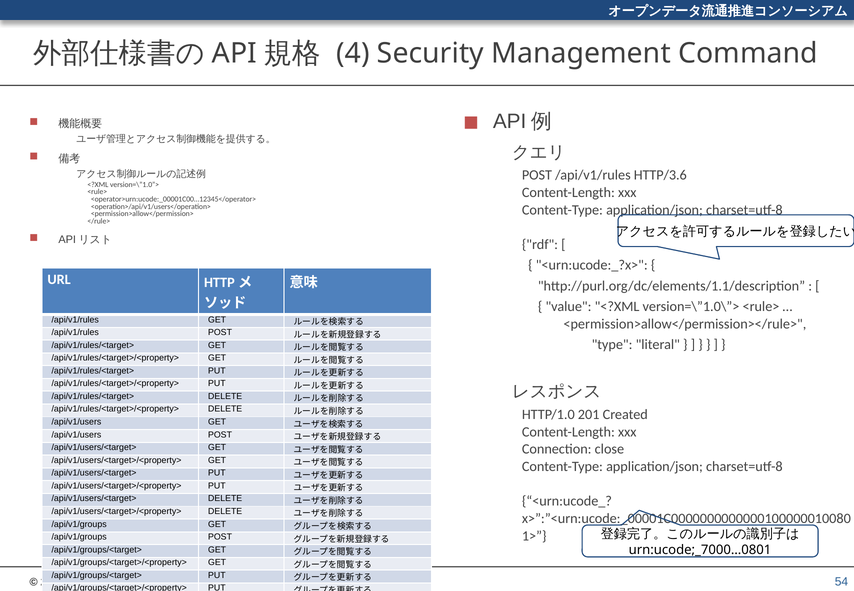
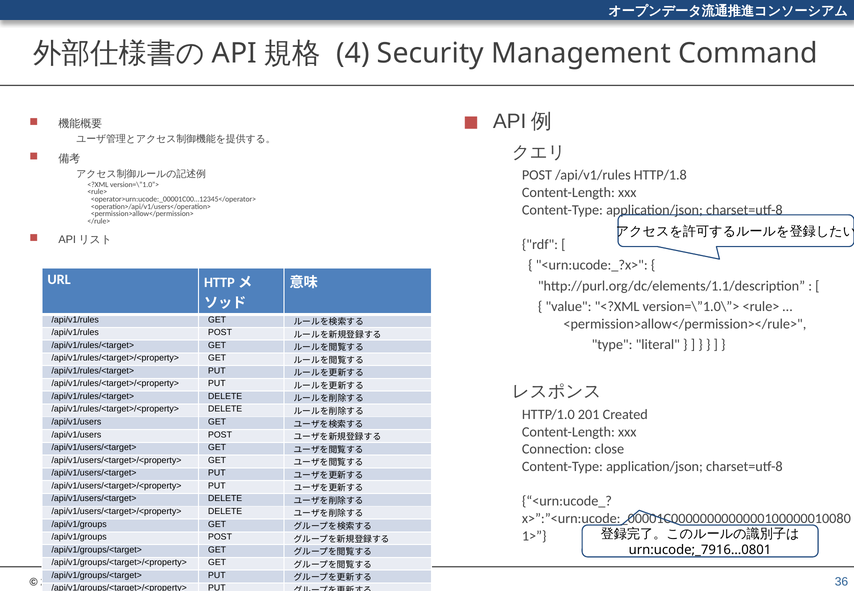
HTTP/3.6: HTTP/3.6 -> HTTP/1.8
urn:ucode;_7000…0801: urn:ucode;_7000…0801 -> urn:ucode;_7916…0801
54: 54 -> 36
